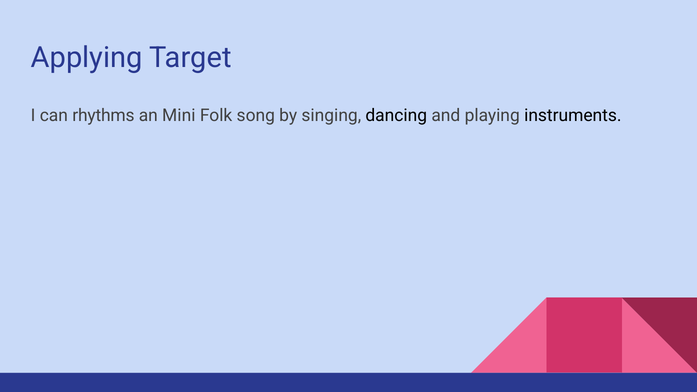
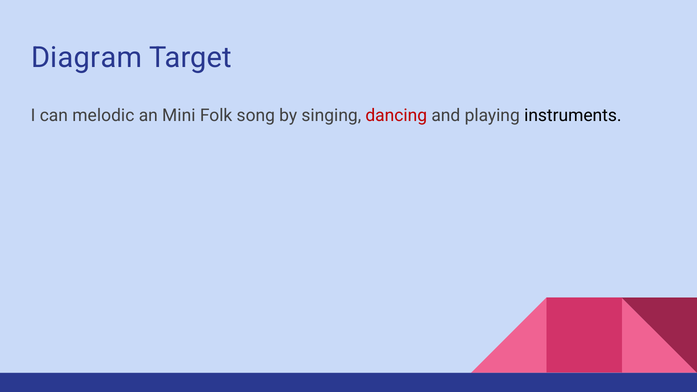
Applying: Applying -> Diagram
rhythms: rhythms -> melodic
dancing colour: black -> red
